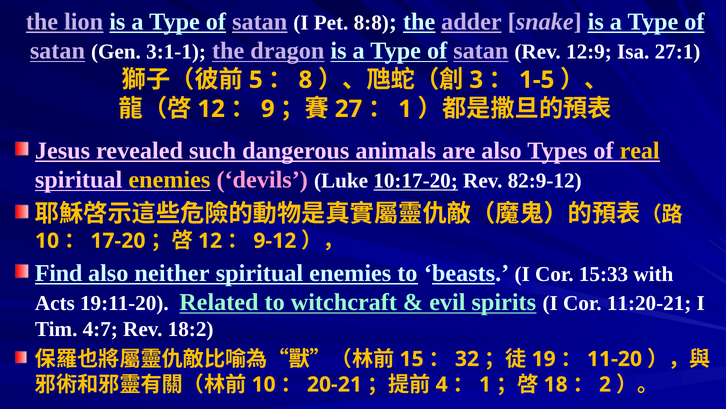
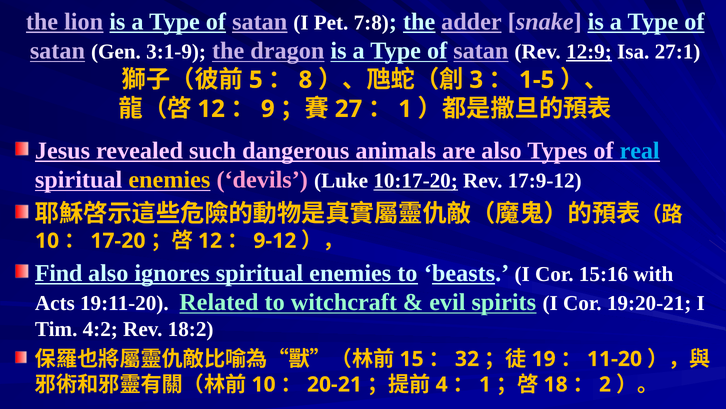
8:8: 8:8 -> 7:8
3:1-1: 3:1-1 -> 3:1-9
12:9 underline: none -> present
real colour: yellow -> light blue
82:9-12: 82:9-12 -> 17:9-12
neither: neither -> ignores
15:33: 15:33 -> 15:16
11:20-21: 11:20-21 -> 19:20-21
4:7: 4:7 -> 4:2
